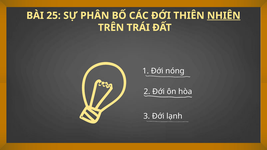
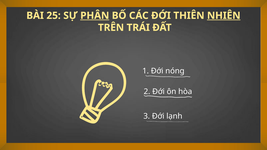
PHÂN underline: none -> present
